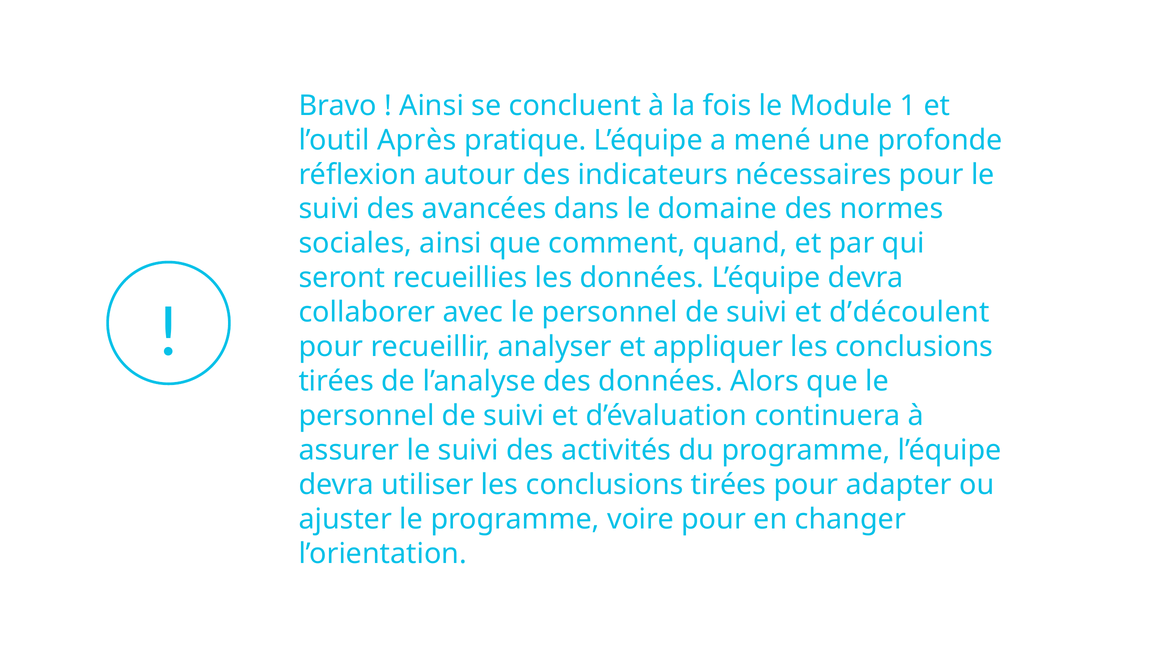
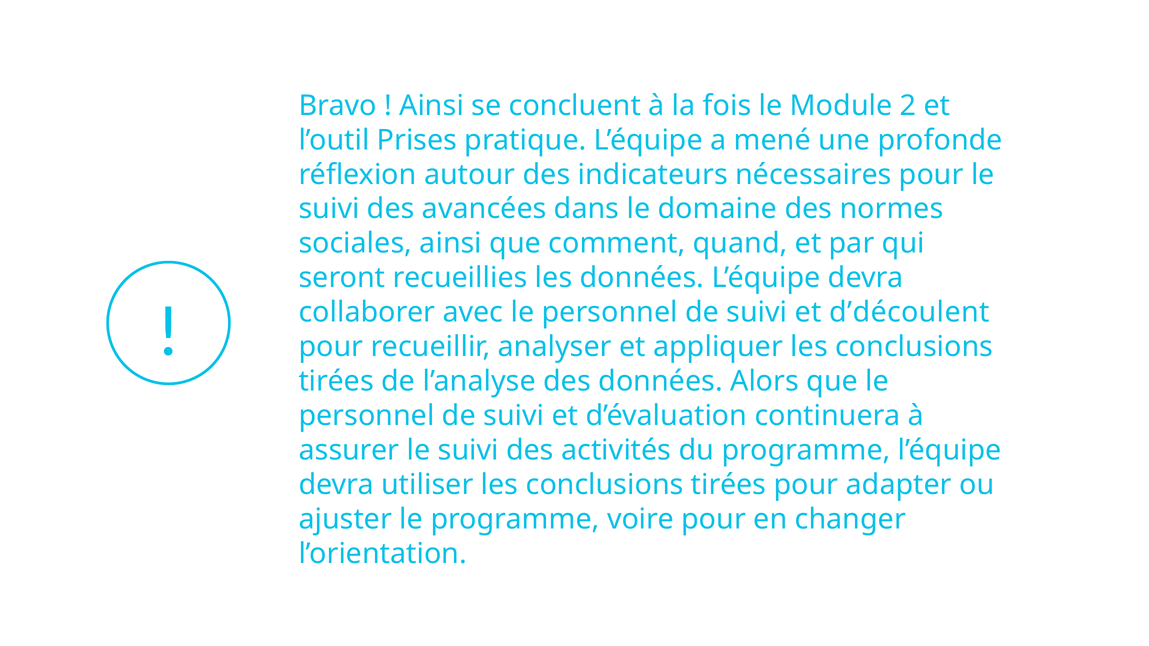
1: 1 -> 2
Après: Après -> Prises
